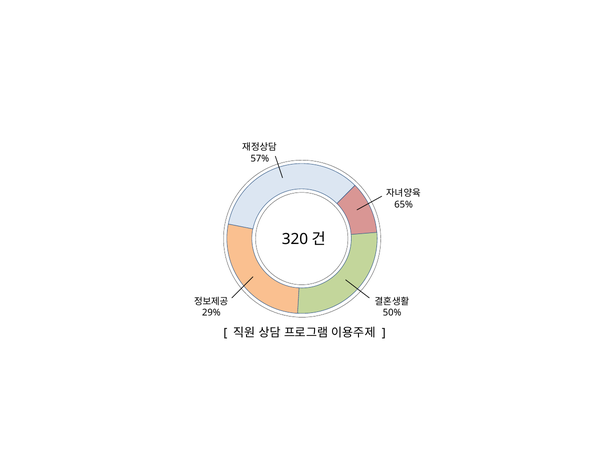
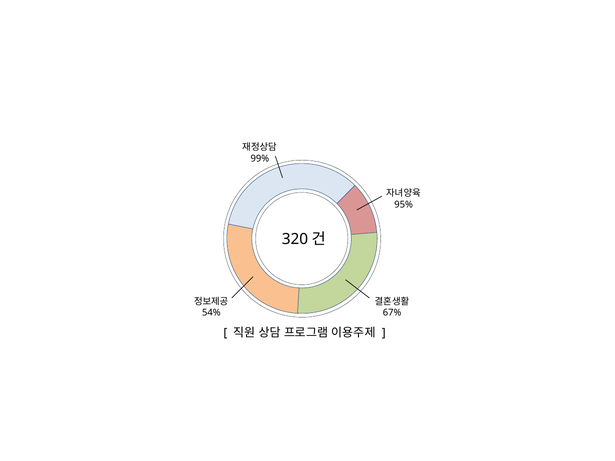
57%: 57% -> 99%
65%: 65% -> 95%
29%: 29% -> 54%
50%: 50% -> 67%
